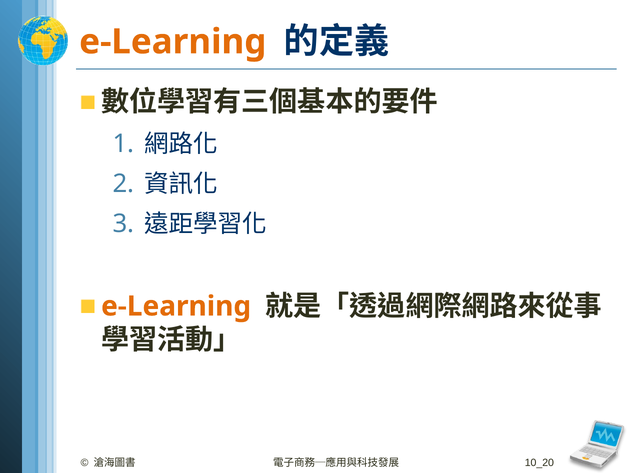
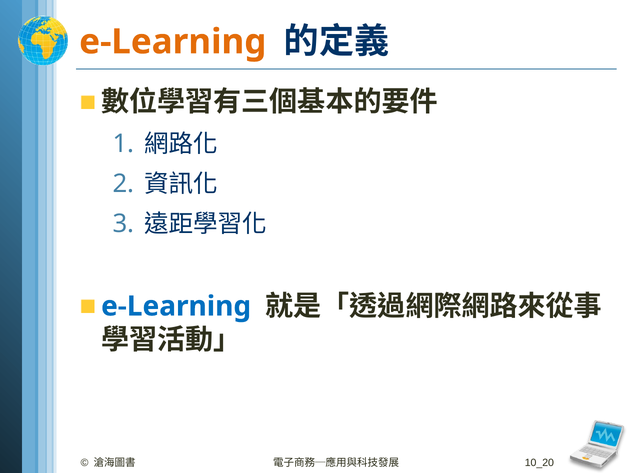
e-Learning at (176, 306) colour: orange -> blue
